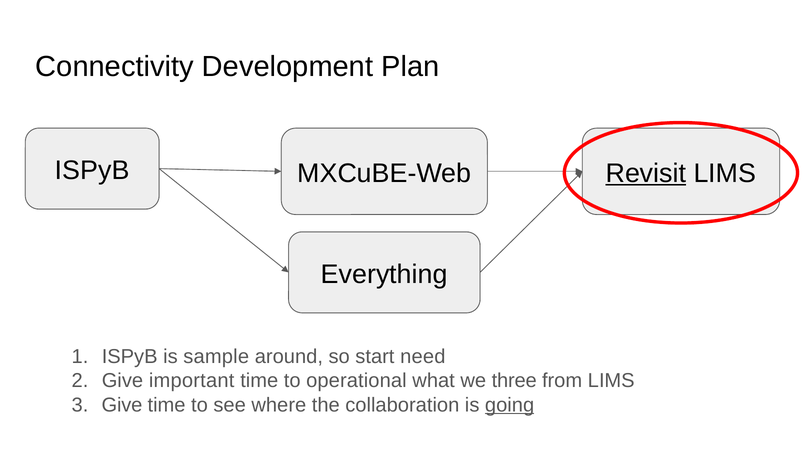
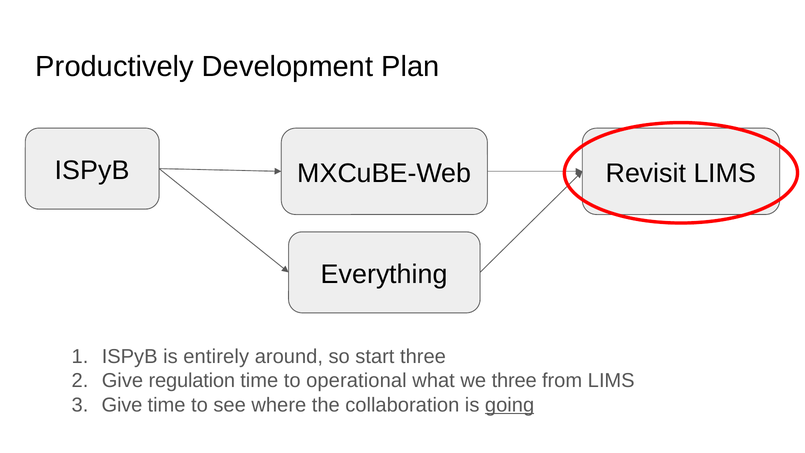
Connectivity: Connectivity -> Productively
Revisit underline: present -> none
sample: sample -> entirely
start need: need -> three
important: important -> regulation
